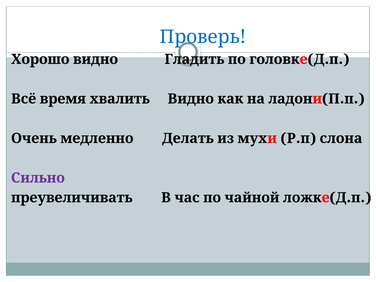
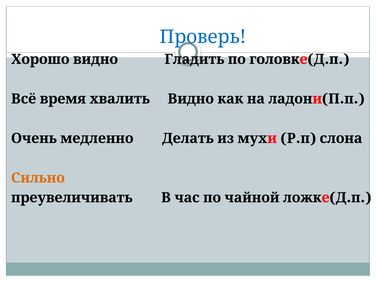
Сильно colour: purple -> orange
